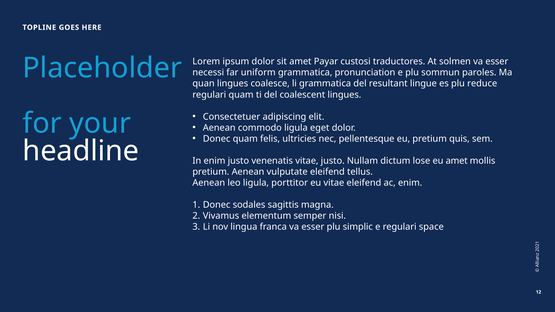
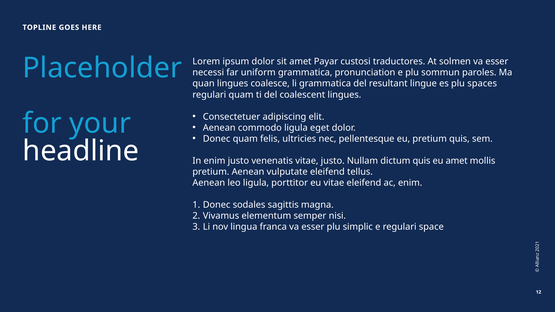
reduce: reduce -> spaces
dictum lose: lose -> quis
